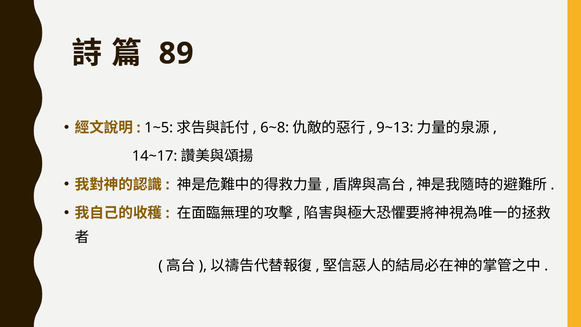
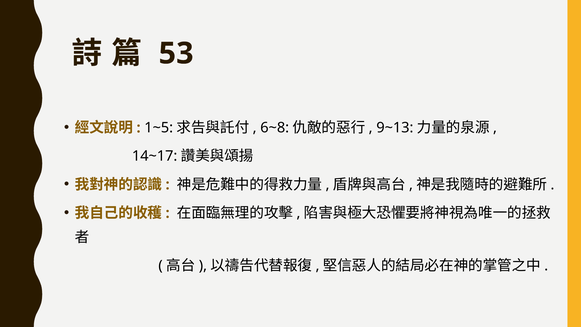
89: 89 -> 53
